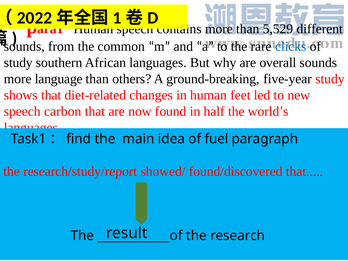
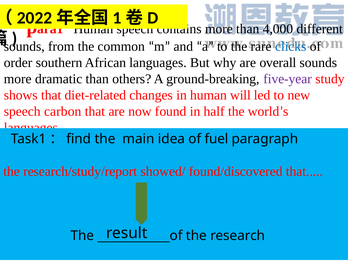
5,529: 5,529 -> 4,000
study at (18, 63): study -> order
language: language -> dramatic
five-year colour: black -> purple
feet: feet -> will
